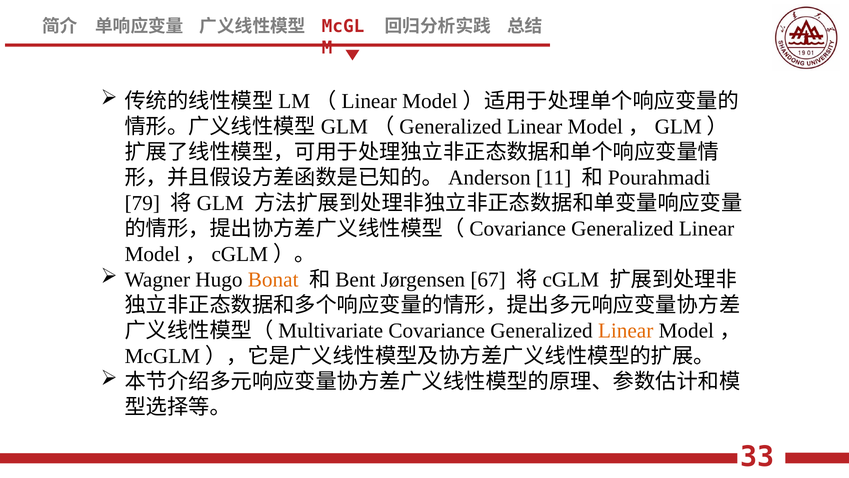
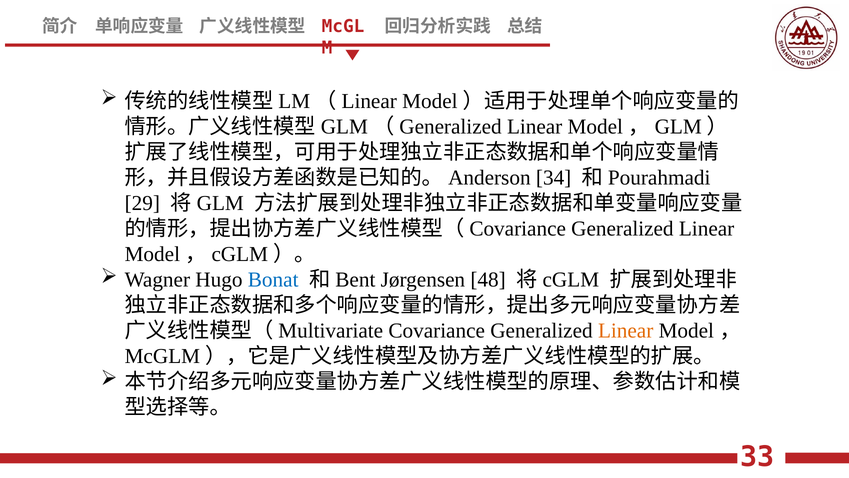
11: 11 -> 34
79: 79 -> 29
Bonat colour: orange -> blue
67: 67 -> 48
